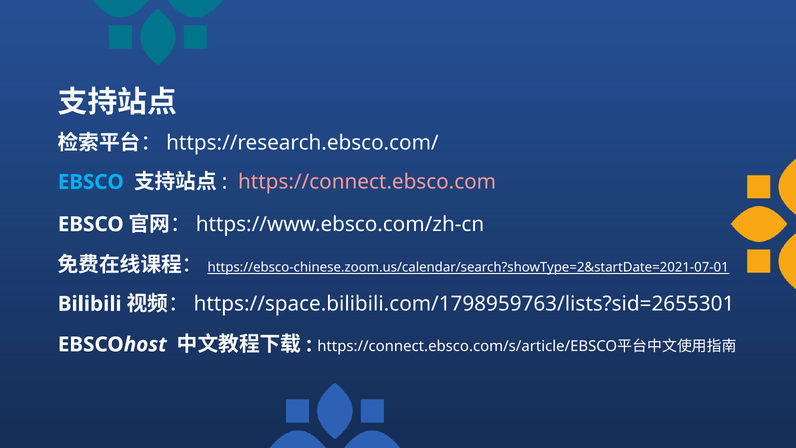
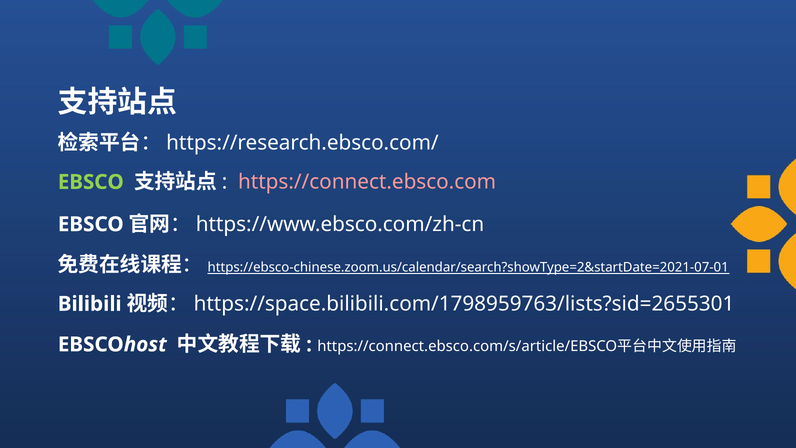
EBSCO at (91, 182) colour: light blue -> light green
